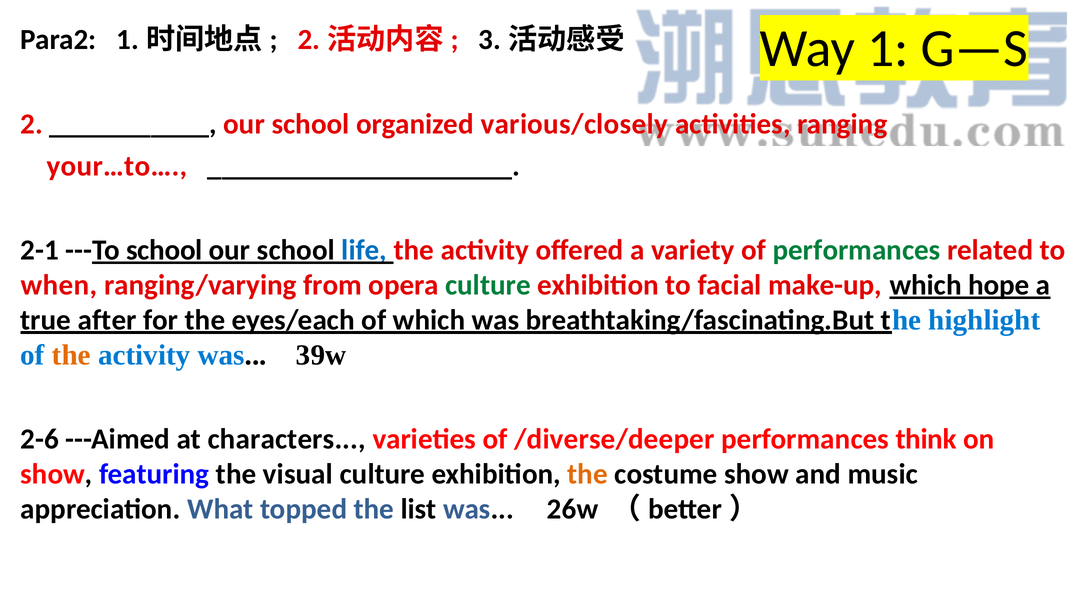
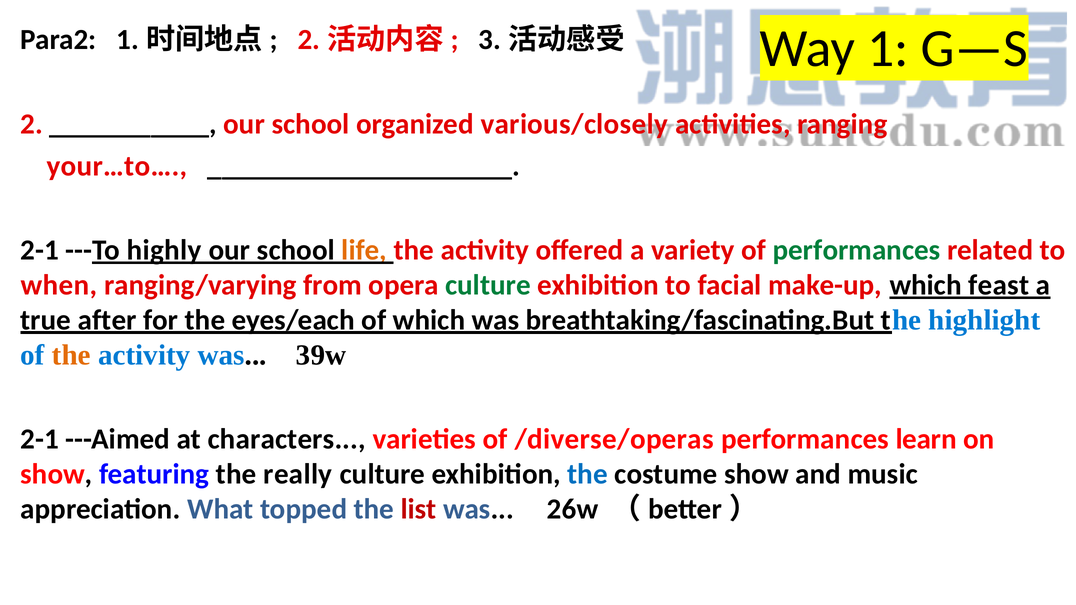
---To school: school -> highly
life colour: blue -> orange
hope: hope -> feast
2-6 at (40, 439): 2-6 -> 2-1
/diverse/deeper: /diverse/deeper -> /diverse/operas
think: think -> learn
visual: visual -> really
the at (588, 474) colour: orange -> blue
list colour: black -> red
